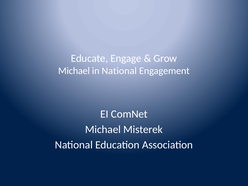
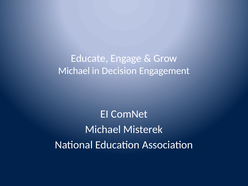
in National: National -> Decision
